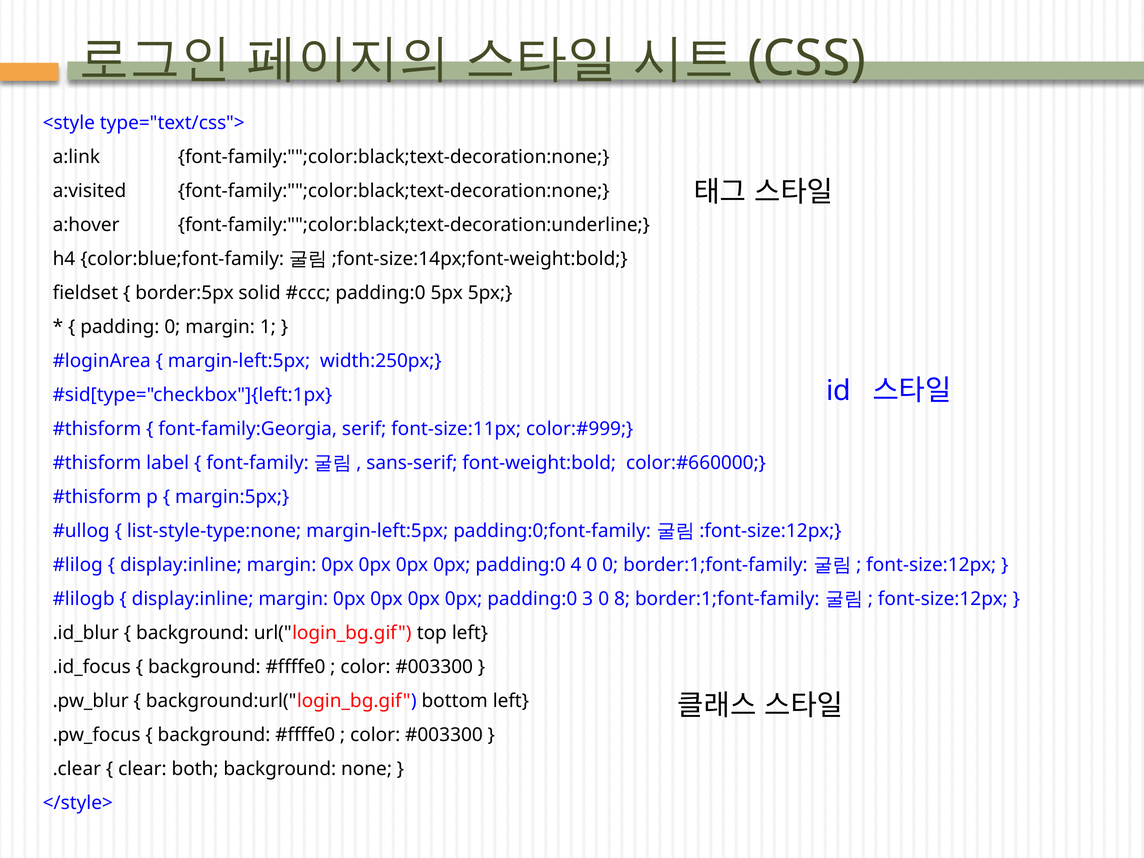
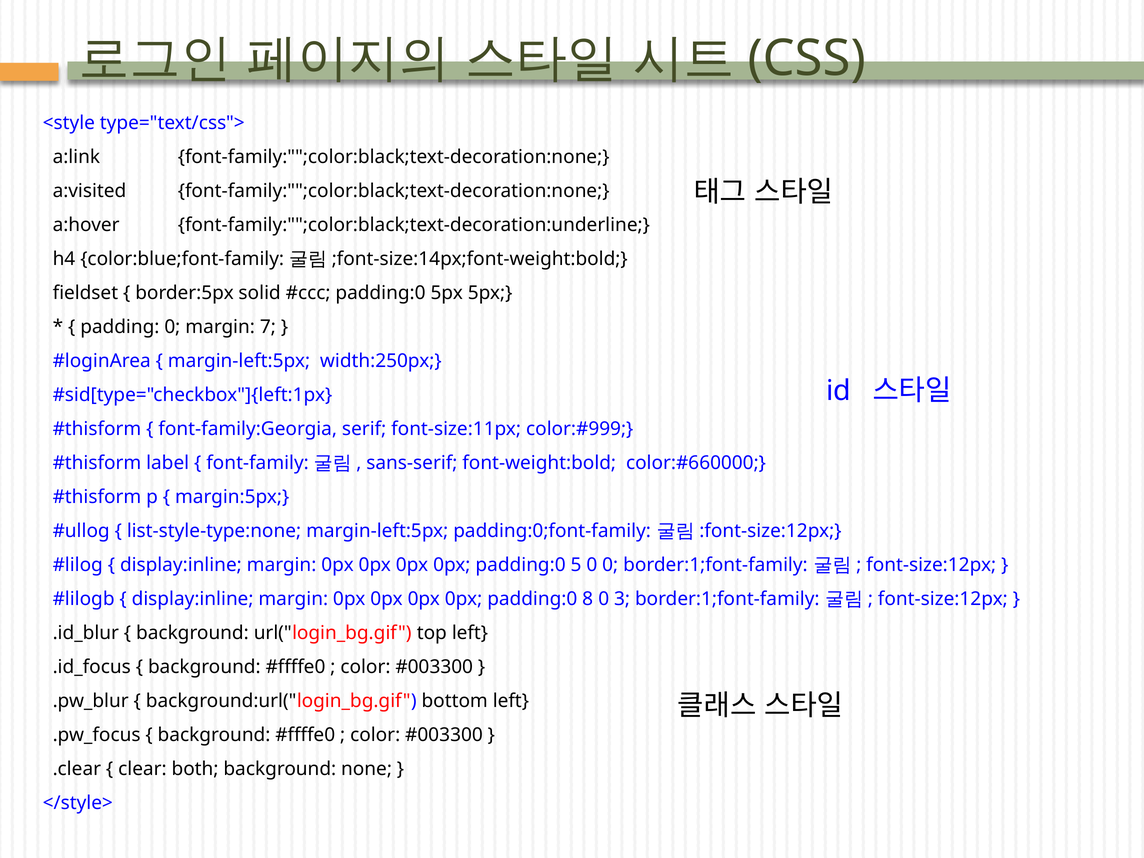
1: 1 -> 7
4: 4 -> 5
3: 3 -> 8
8: 8 -> 3
